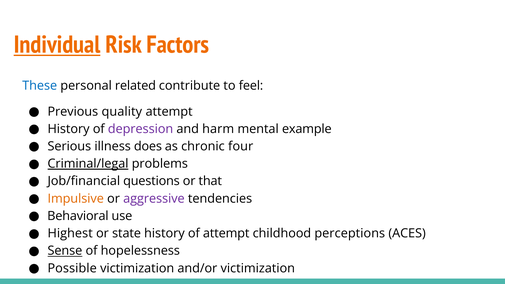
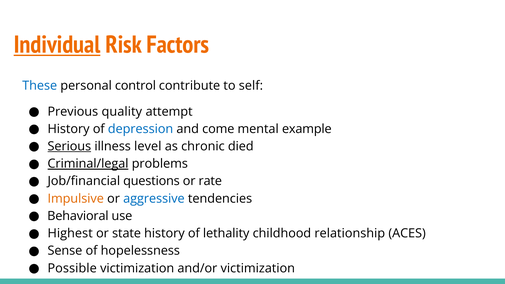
related: related -> control
feel: feel -> self
depression colour: purple -> blue
harm: harm -> come
Serious underline: none -> present
does: does -> level
four: four -> died
that: that -> rate
aggressive colour: purple -> blue
of attempt: attempt -> lethality
perceptions: perceptions -> relationship
Sense underline: present -> none
